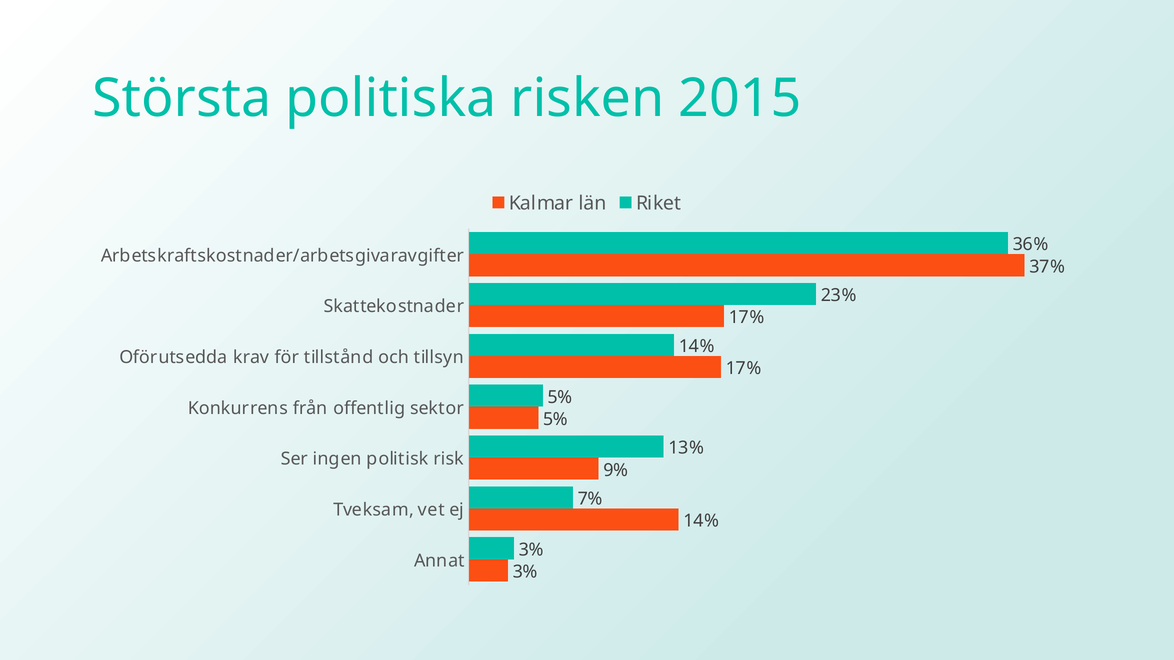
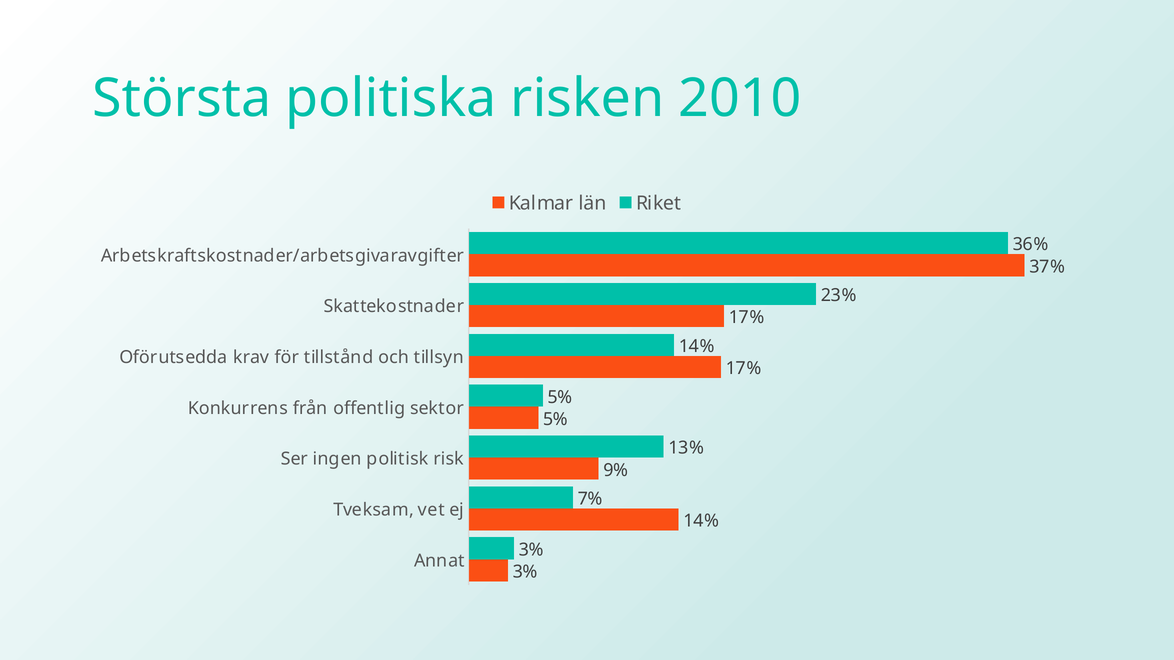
2015: 2015 -> 2010
